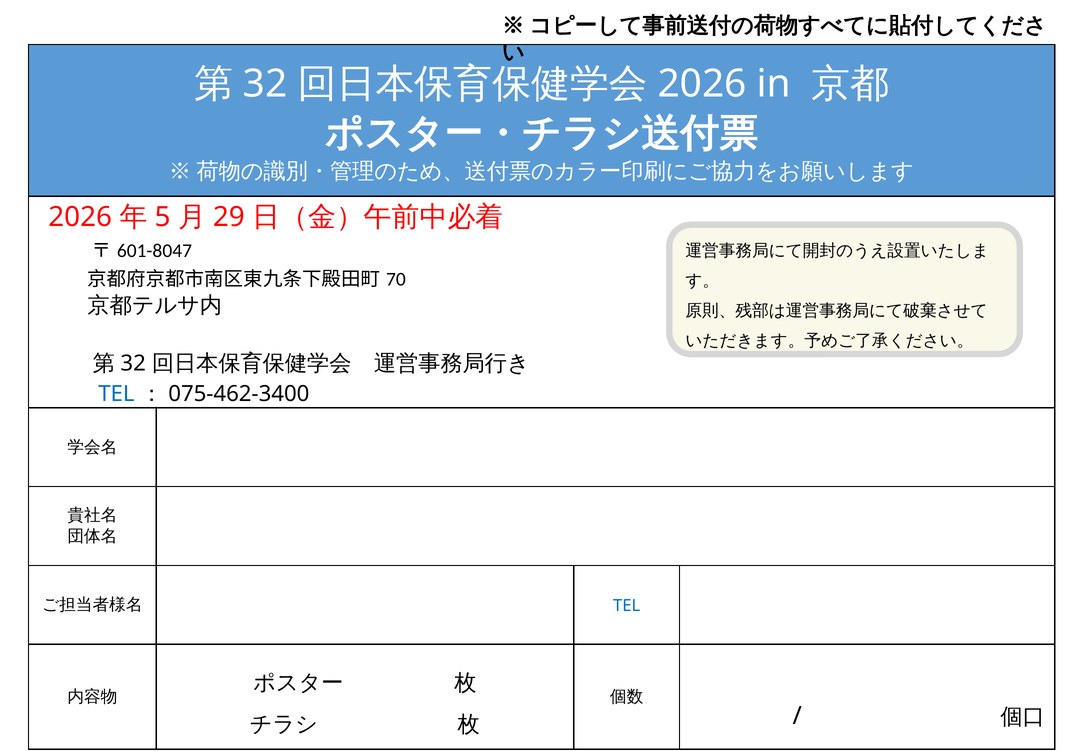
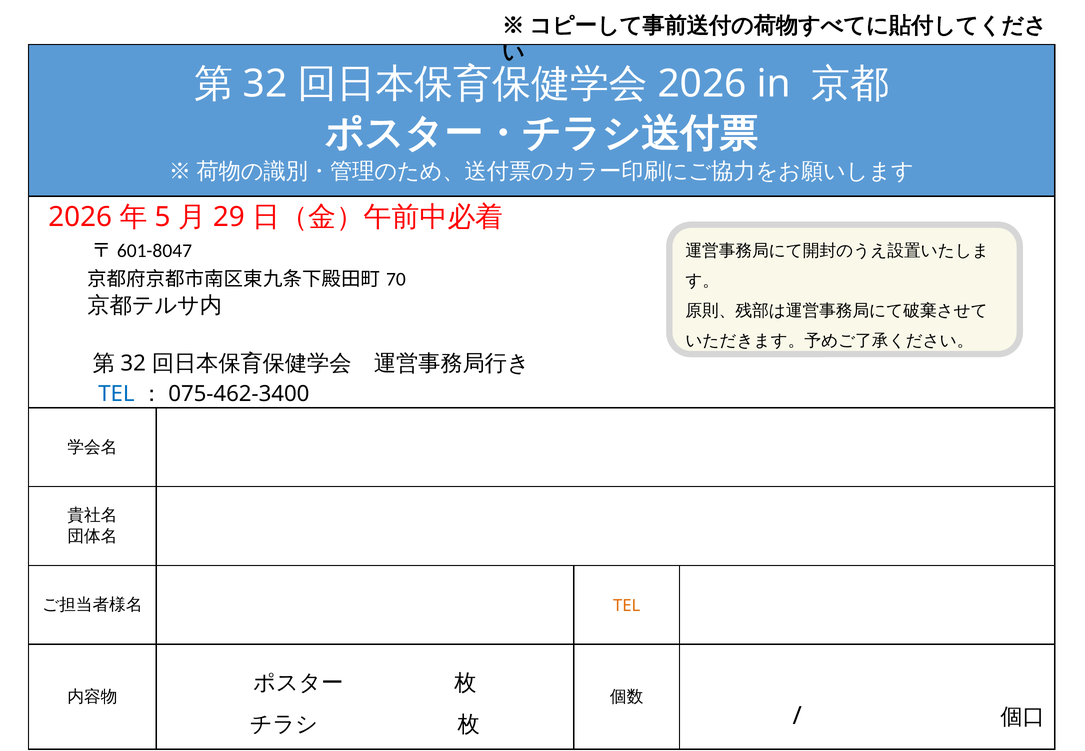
TEL at (627, 606) colour: blue -> orange
